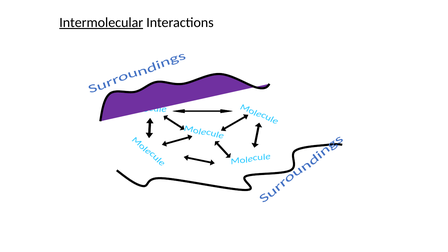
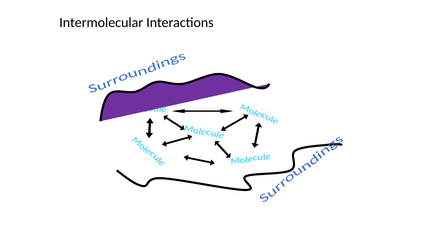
Intermolecular underline: present -> none
